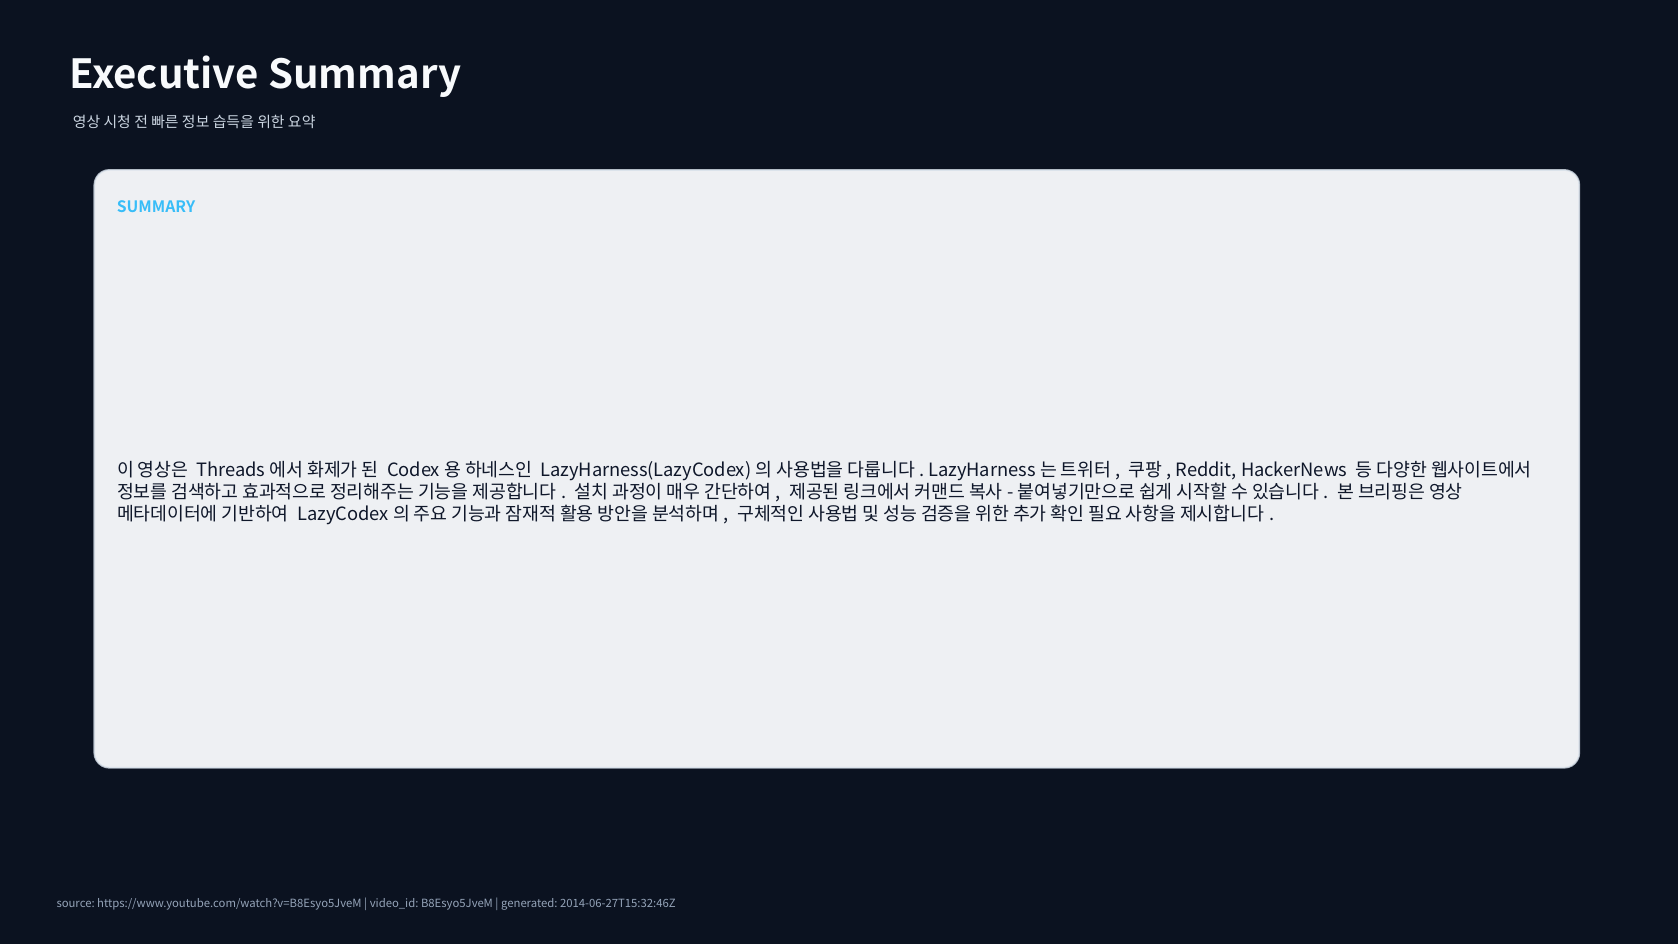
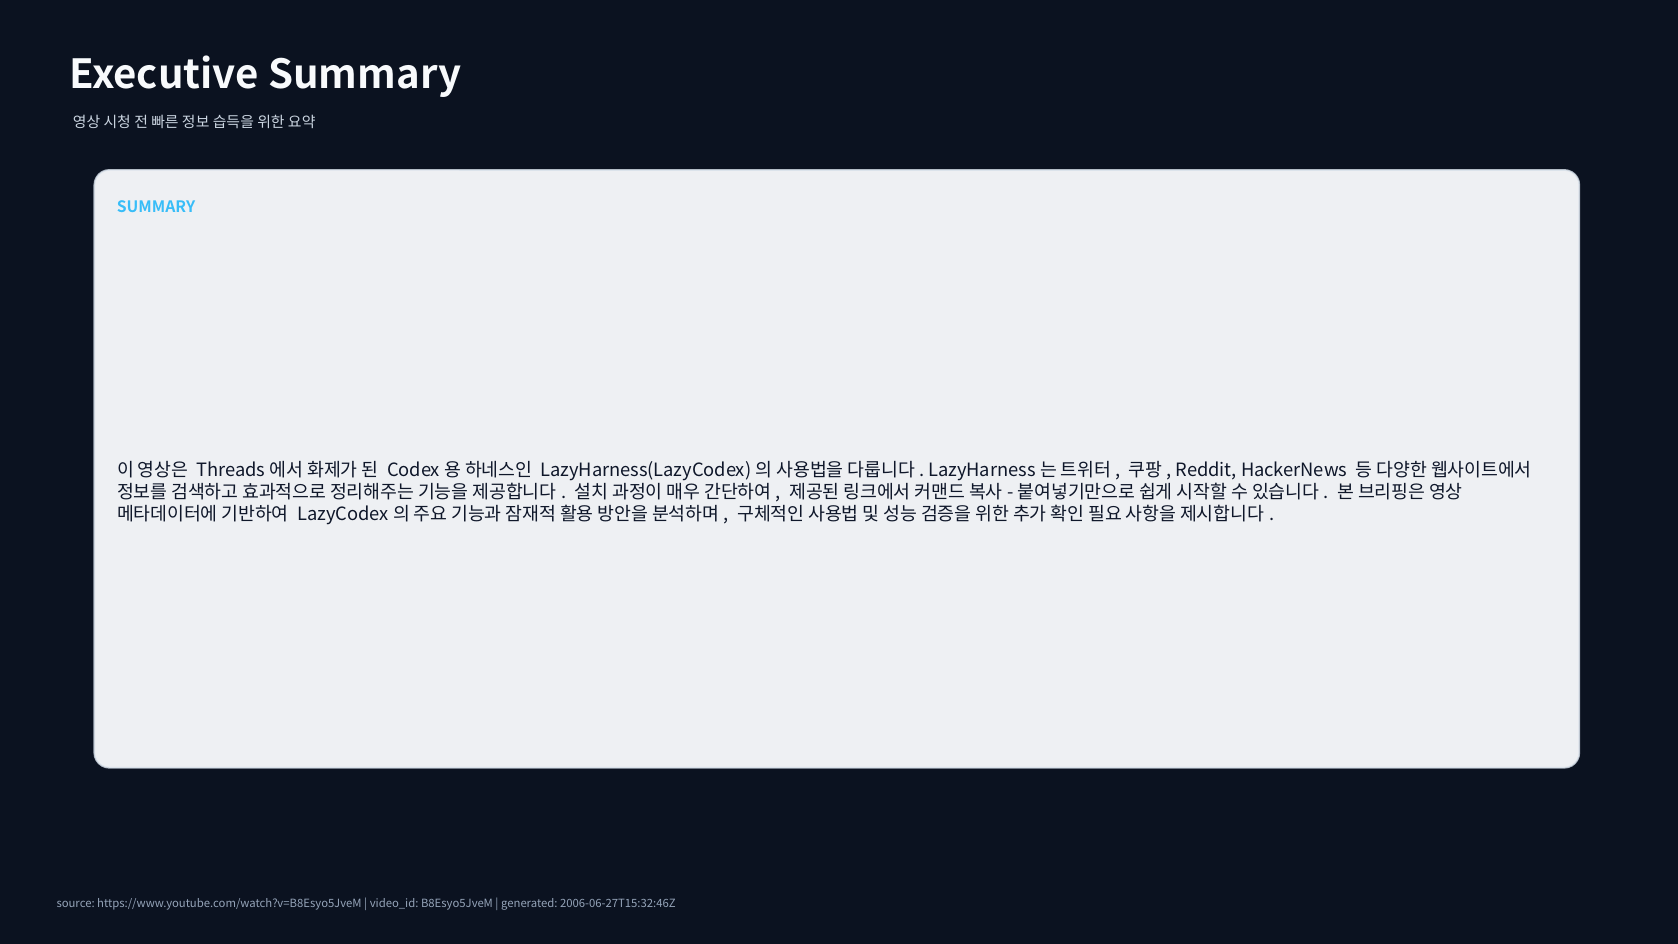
2014-06-27T15:32:46Z: 2014-06-27T15:32:46Z -> 2006-06-27T15:32:46Z
